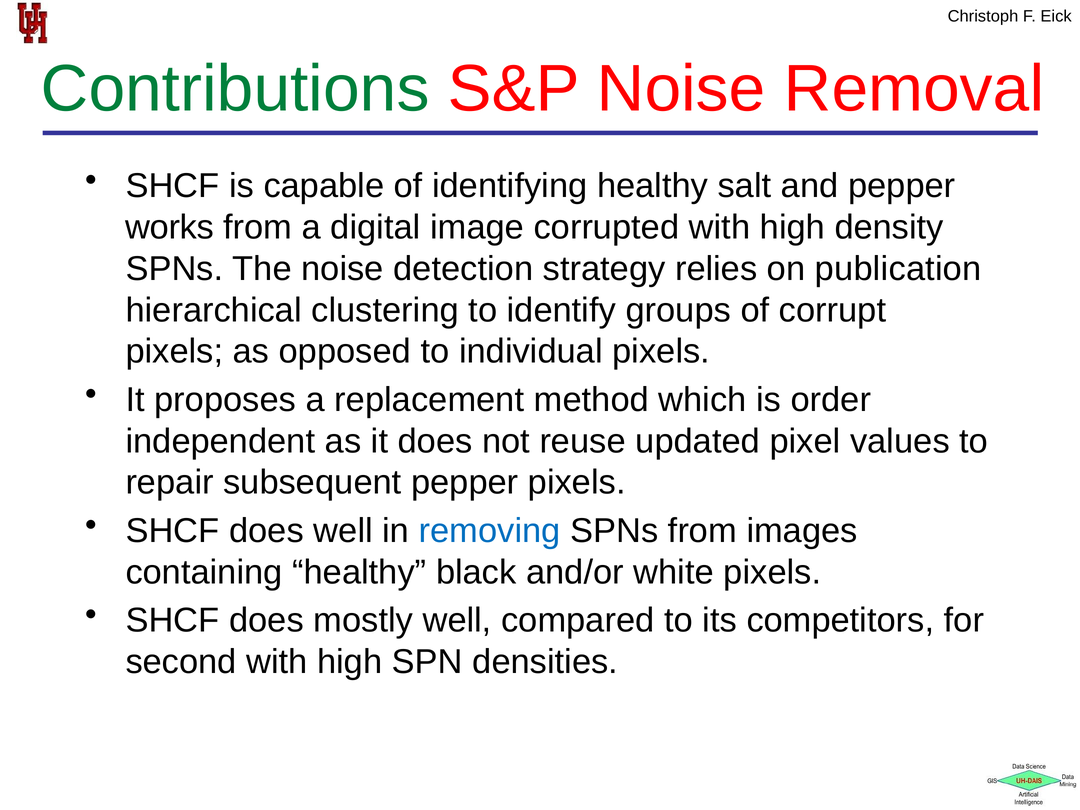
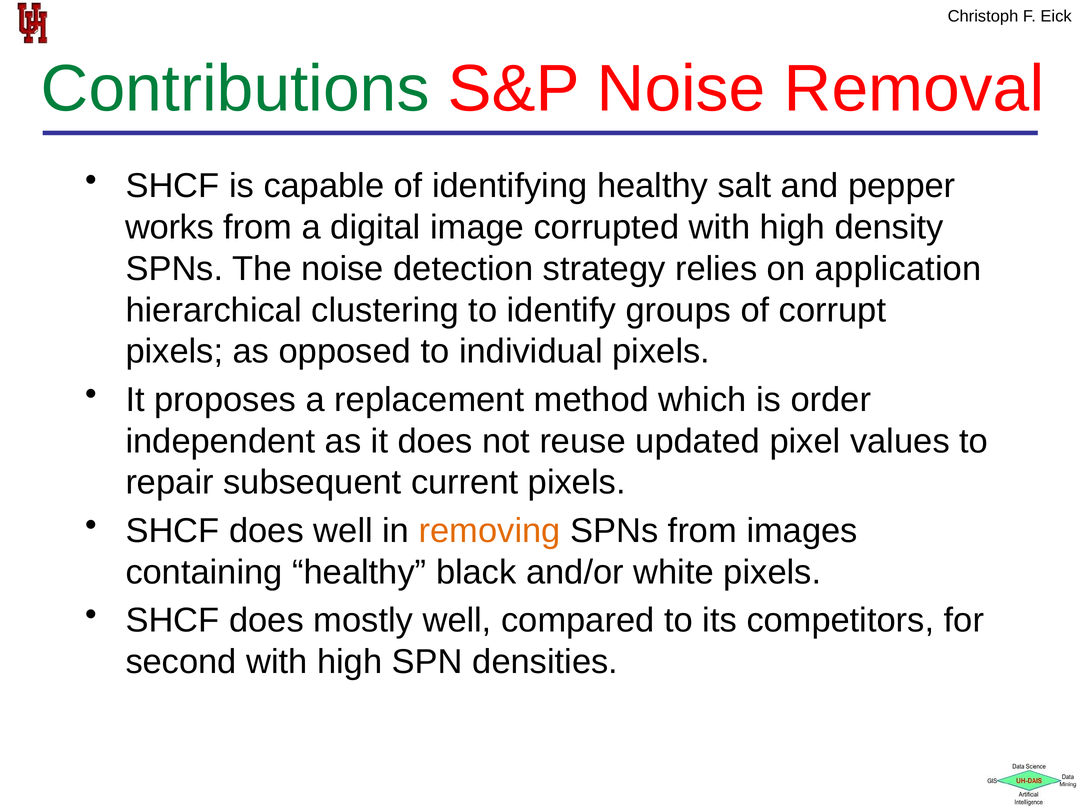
publication: publication -> application
subsequent pepper: pepper -> current
removing colour: blue -> orange
